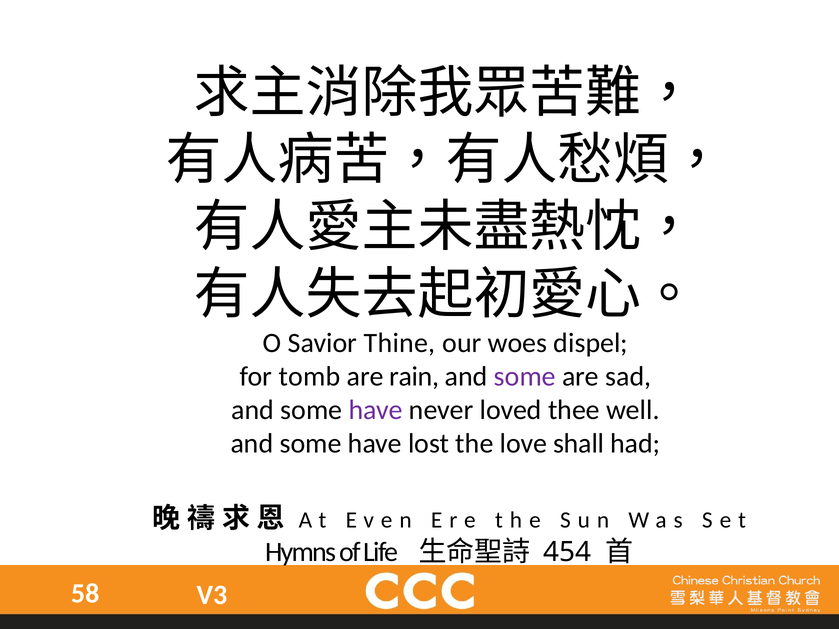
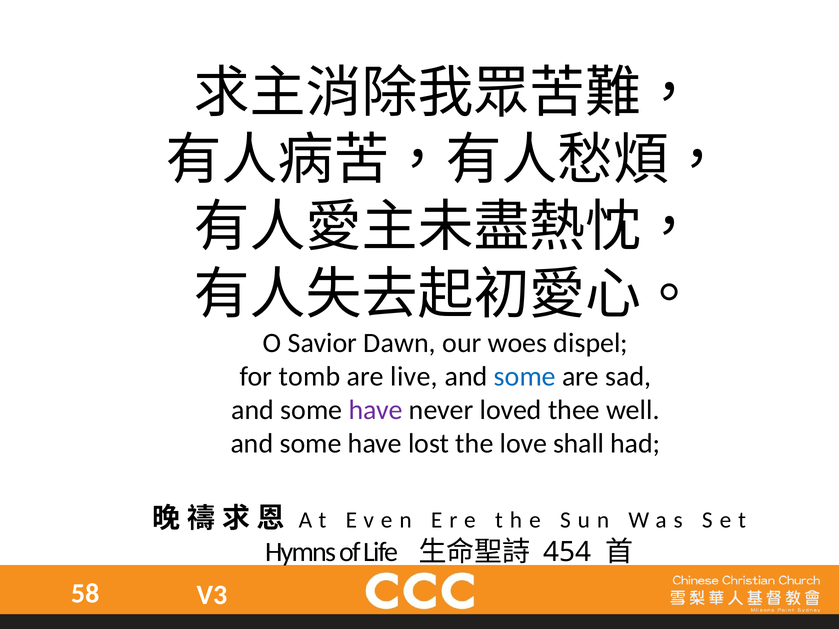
Thine: Thine -> Dawn
rain: rain -> live
some at (525, 377) colour: purple -> blue
